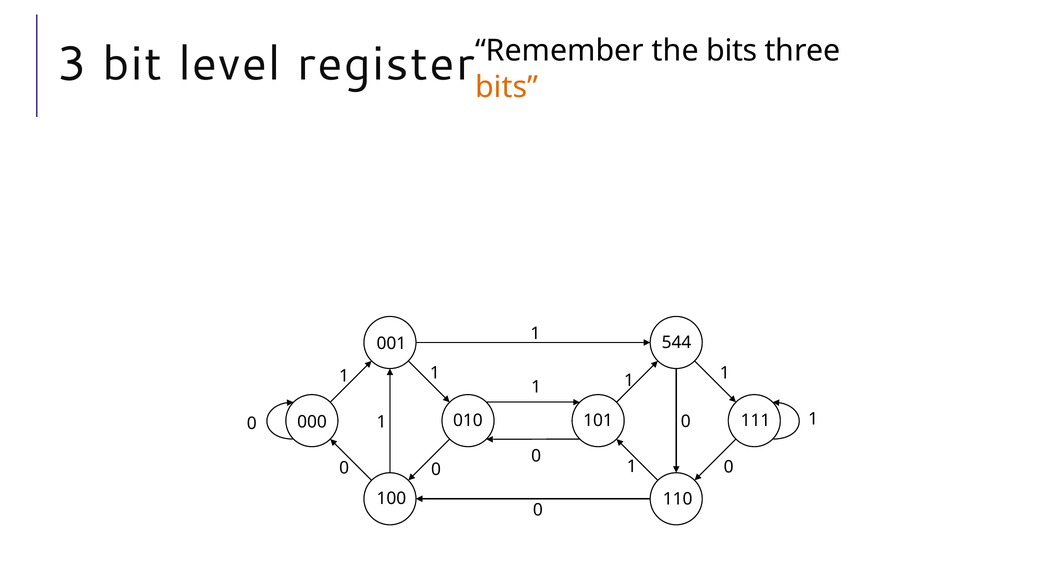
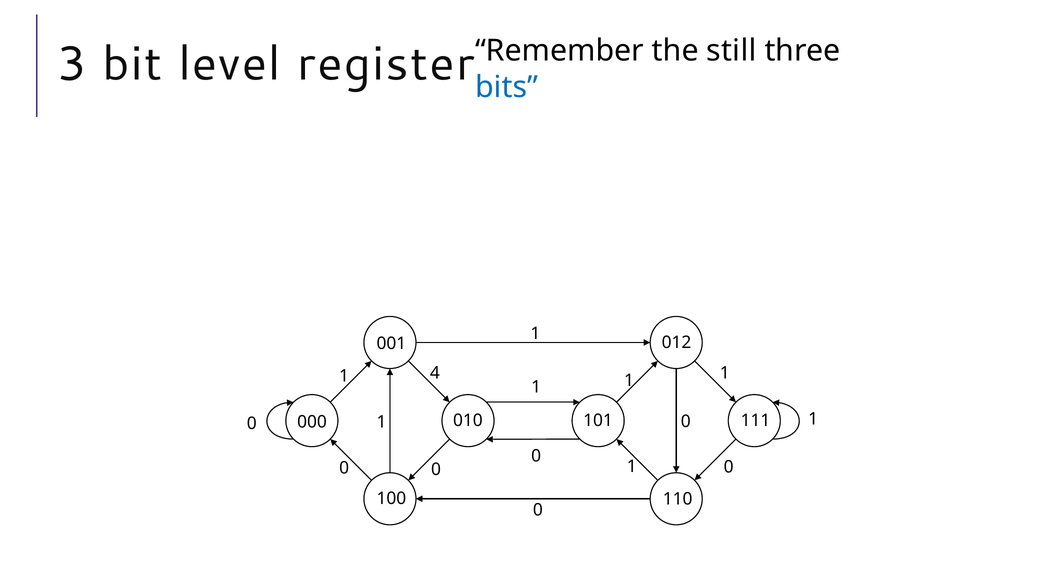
the bits: bits -> still
bits at (507, 87) colour: orange -> blue
544: 544 -> 012
1 at (435, 373): 1 -> 4
